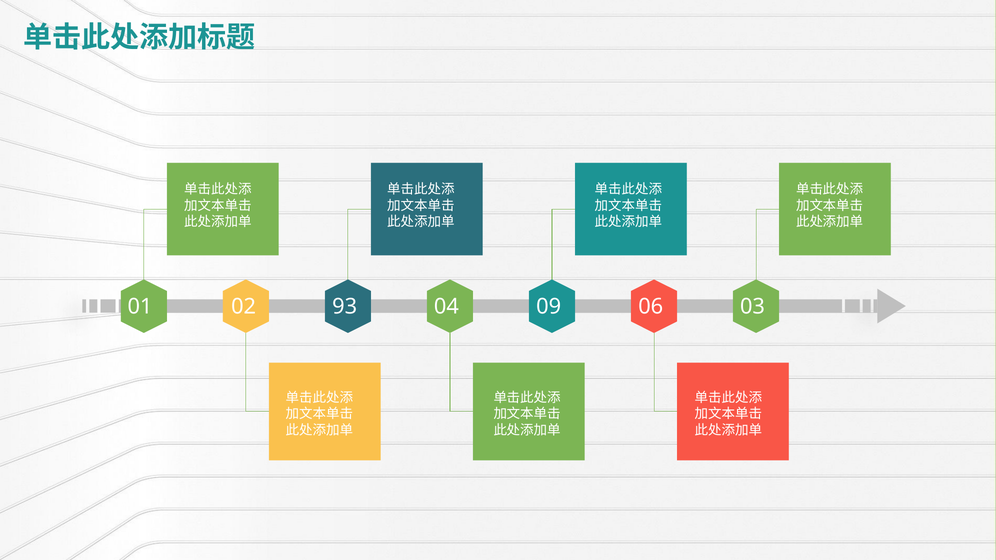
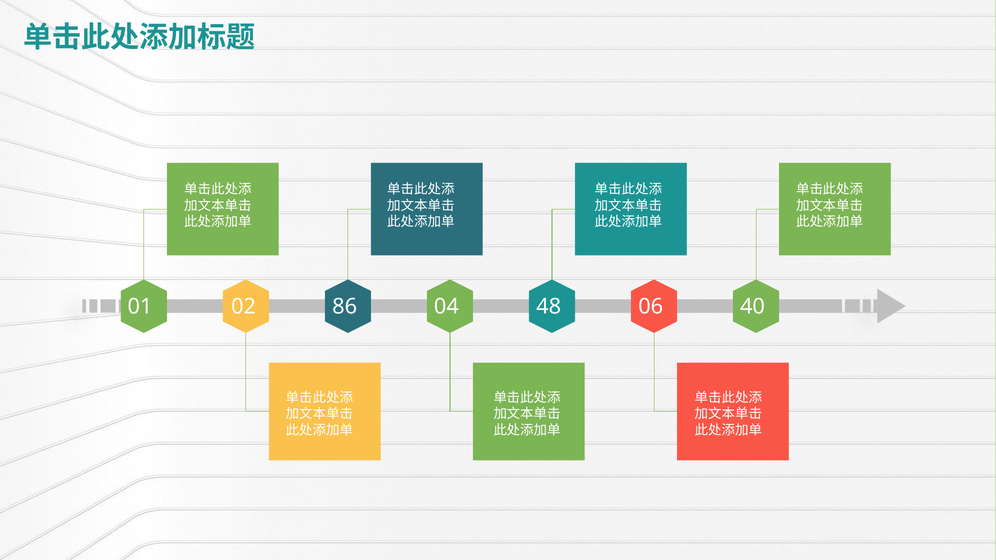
93: 93 -> 86
09: 09 -> 48
03: 03 -> 40
